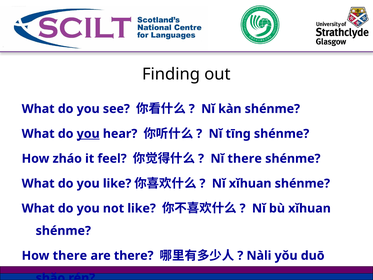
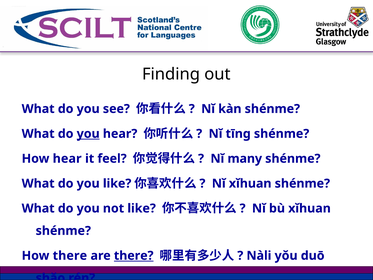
How zháo: zháo -> hear
Nĭ there: there -> many
there at (134, 255) underline: none -> present
